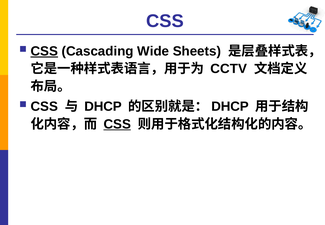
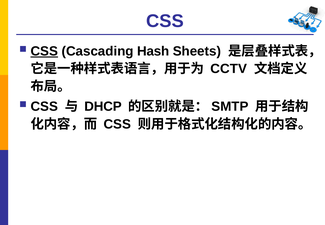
Wide: Wide -> Hash
DHCP at (230, 107): DHCP -> SMTP
CSS at (117, 124) underline: present -> none
